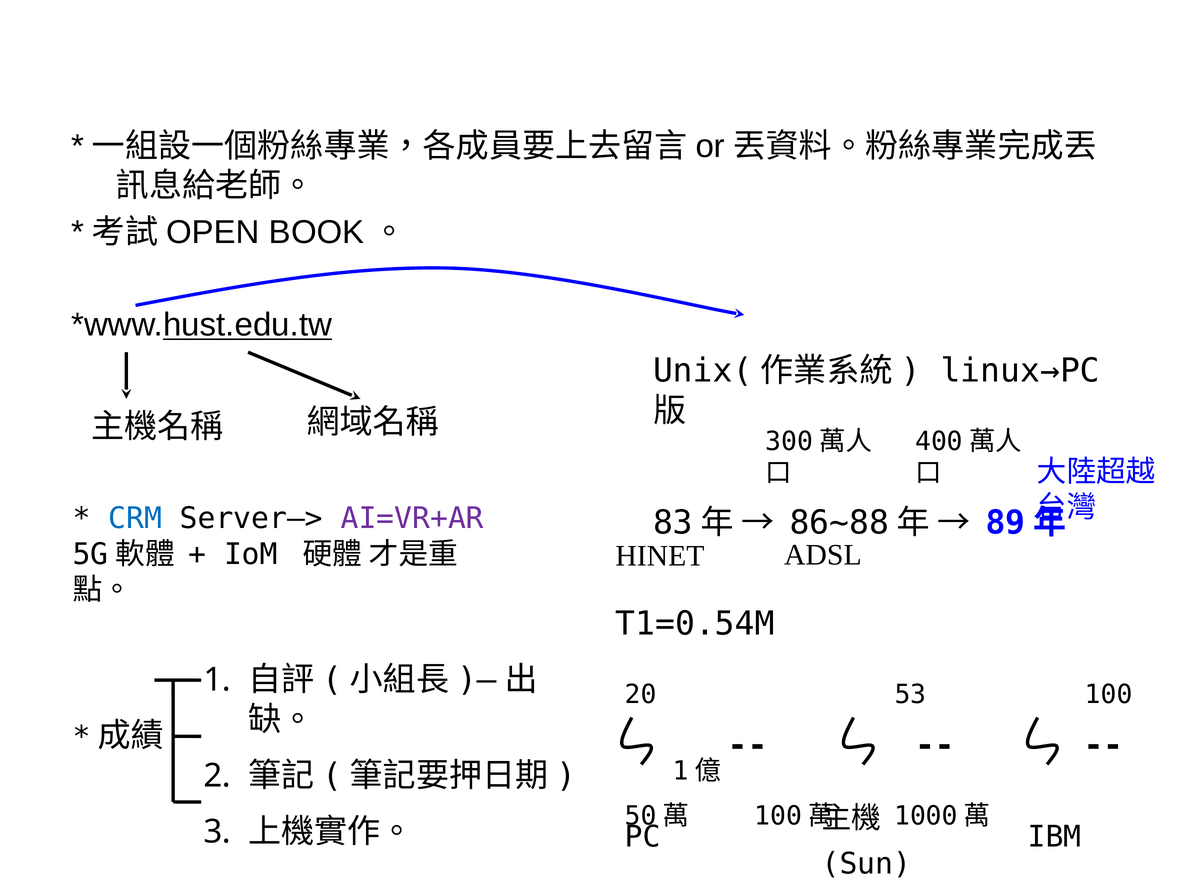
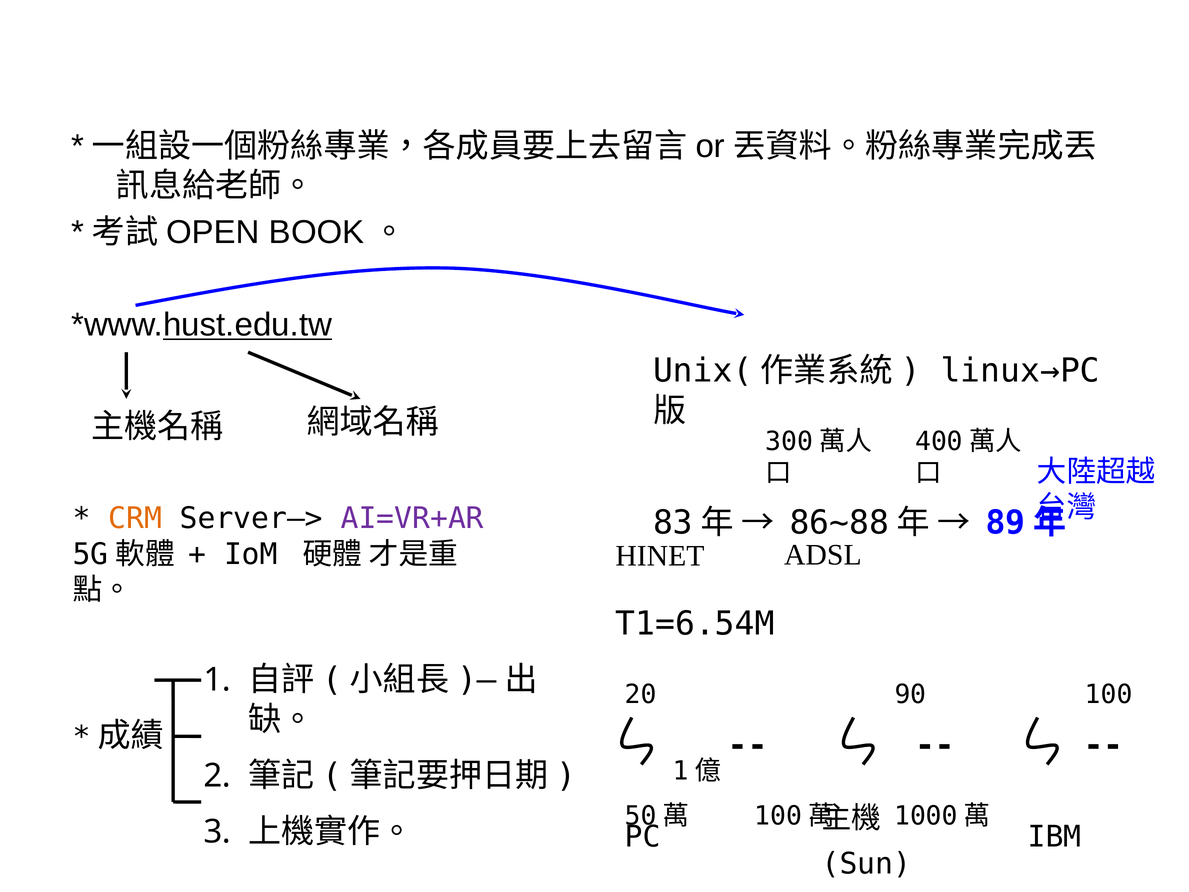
CRM colour: blue -> orange
T1=0.54M: T1=0.54M -> T1=6.54M
53: 53 -> 90
